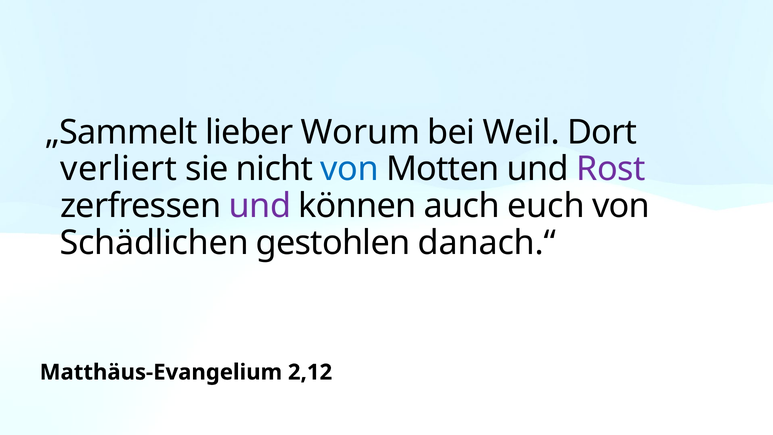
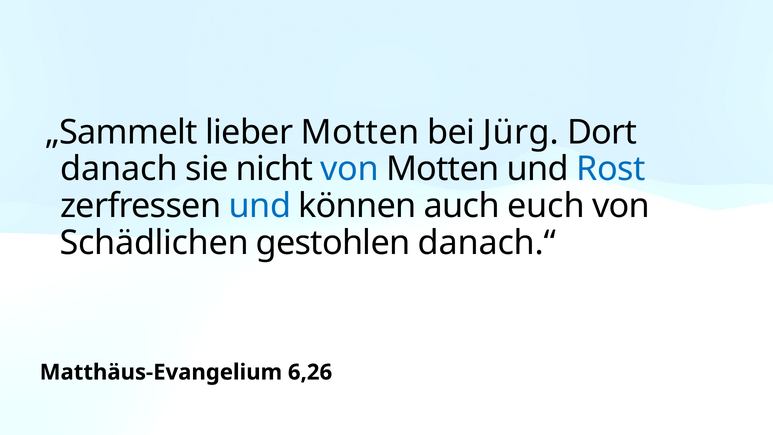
lieber Worum: Worum -> Motten
Weil: Weil -> Jürg
verliert: verliert -> danach
Rost colour: purple -> blue
und at (260, 206) colour: purple -> blue
2,12: 2,12 -> 6,26
